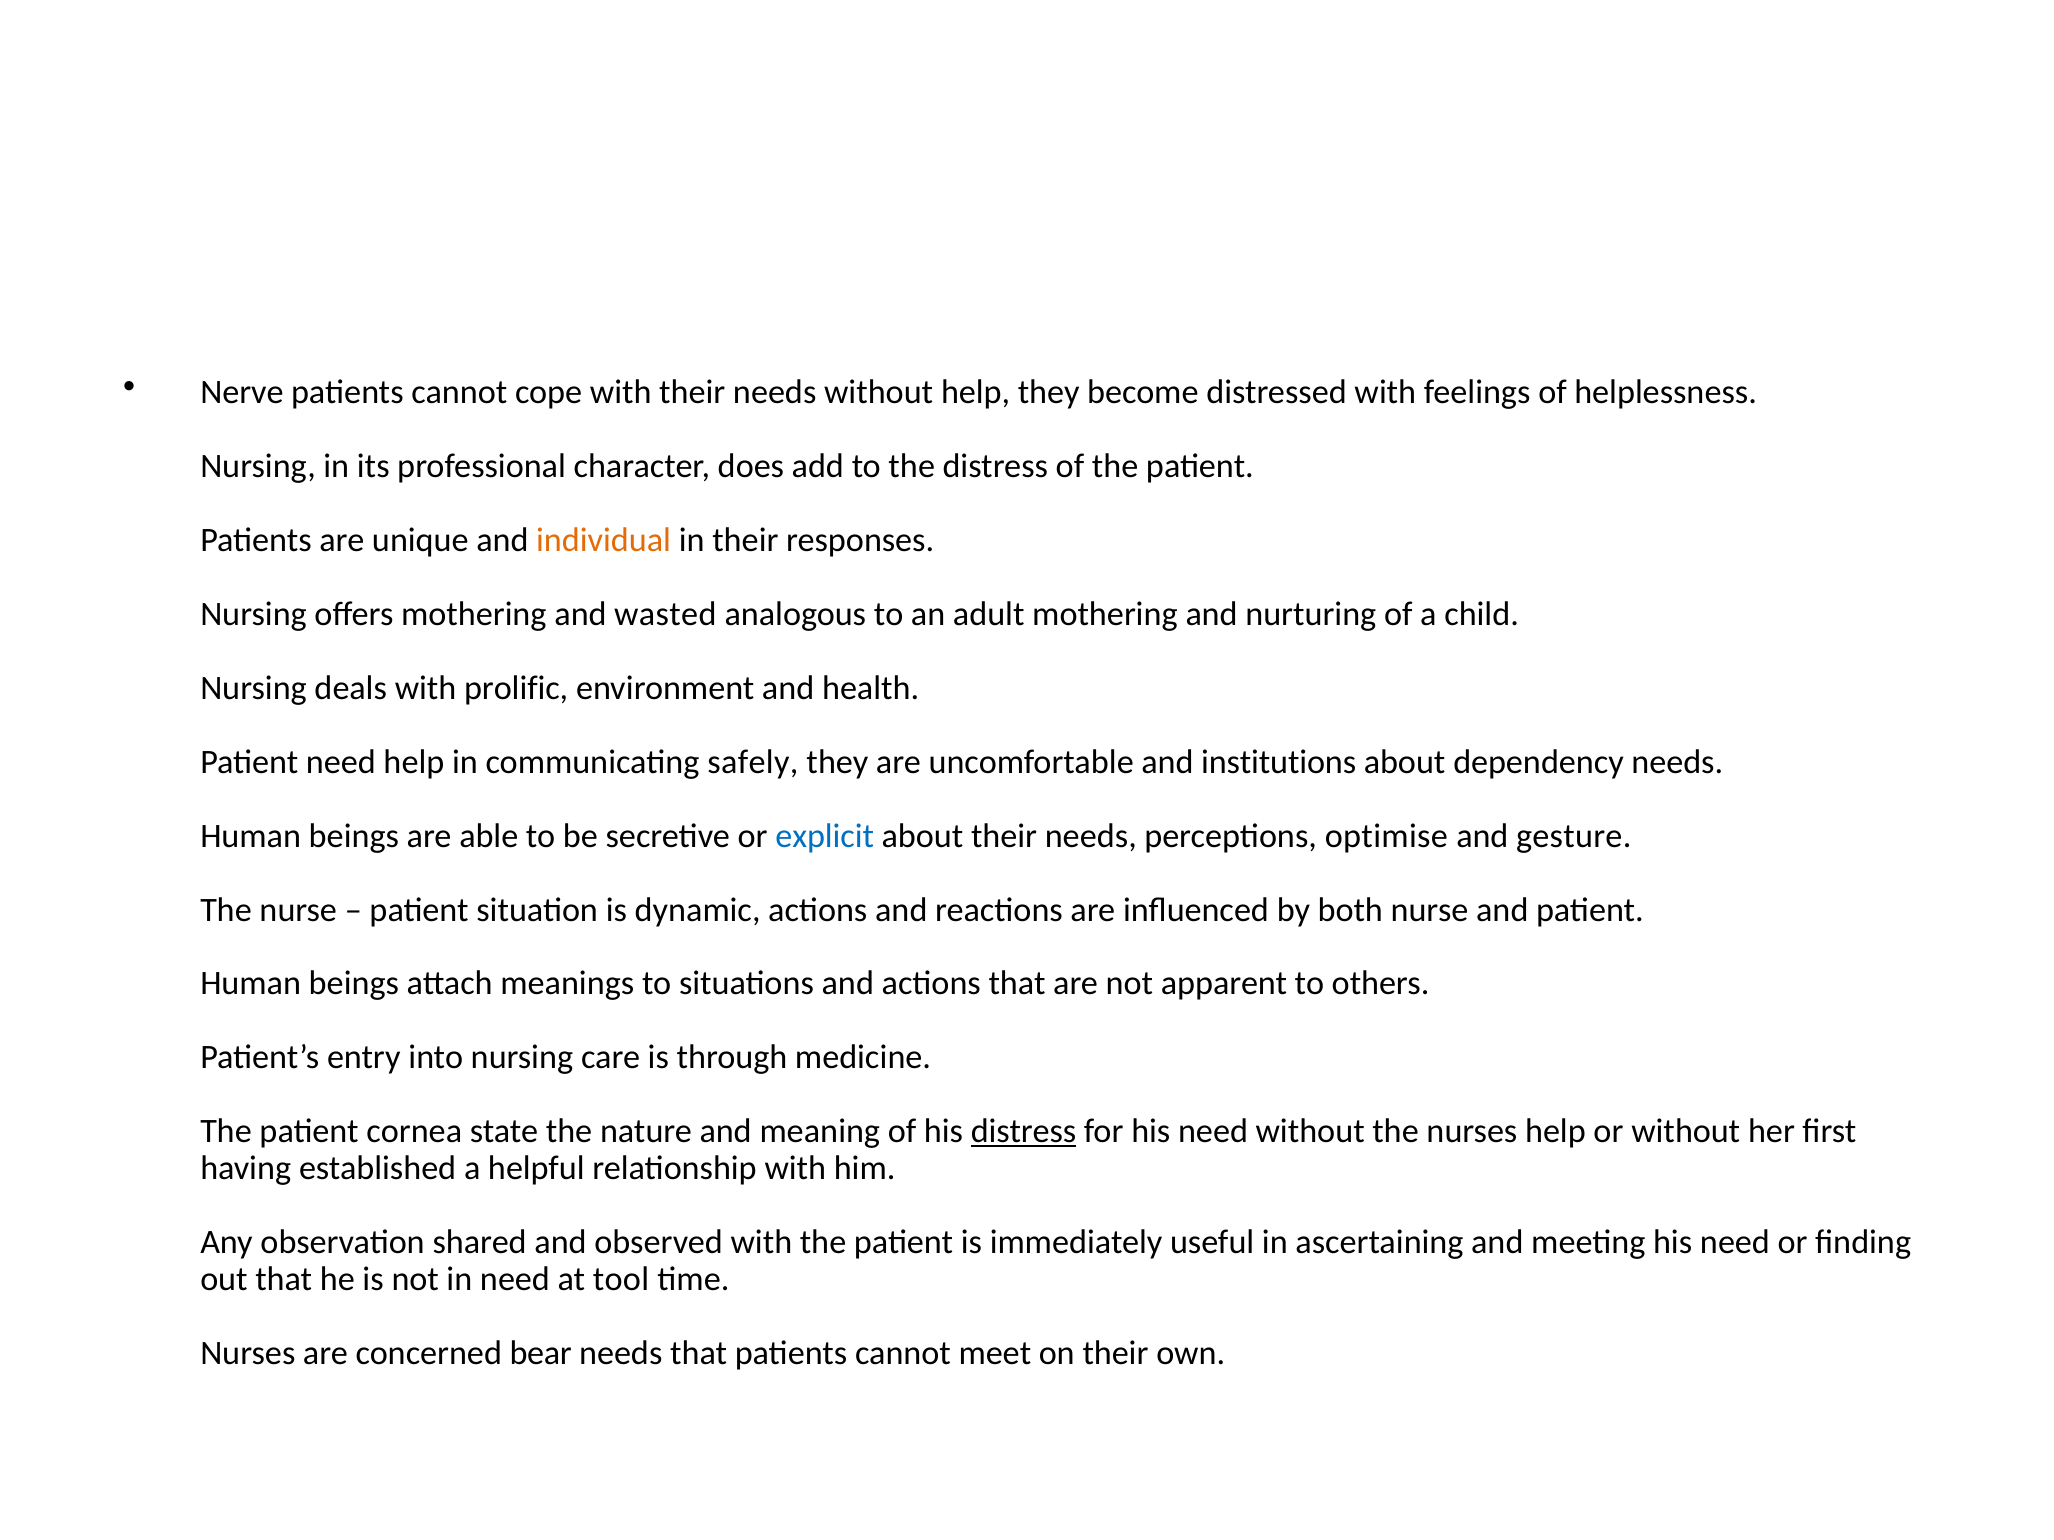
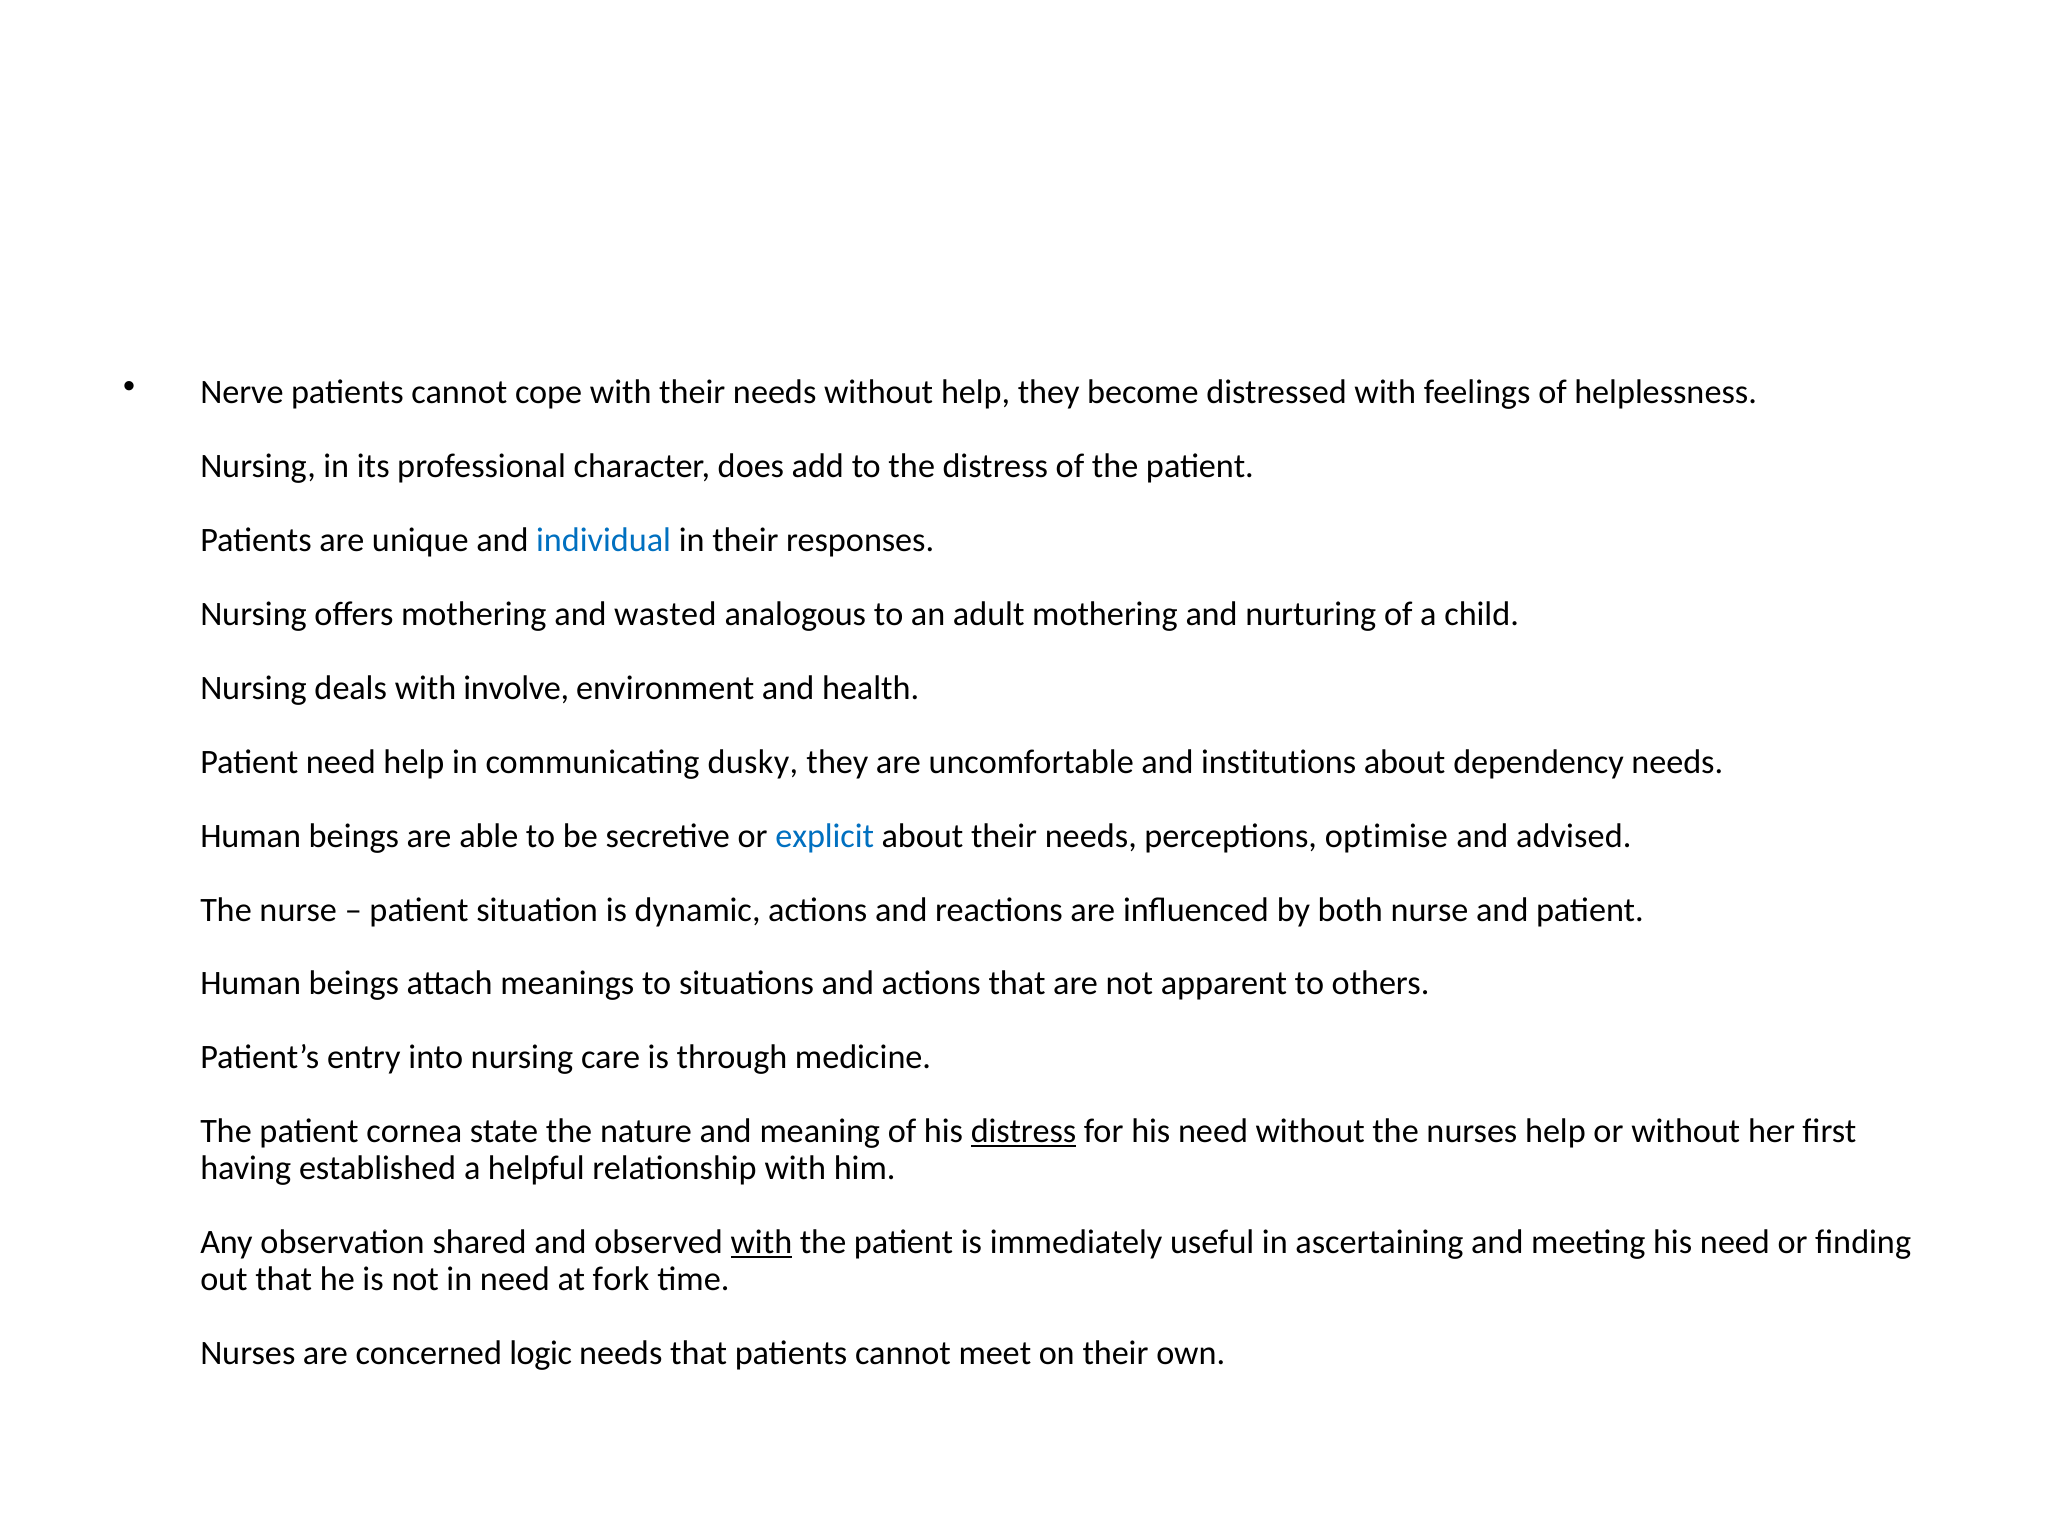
individual colour: orange -> blue
prolific: prolific -> involve
safely: safely -> dusky
gesture: gesture -> advised
with at (761, 1243) underline: none -> present
tool: tool -> fork
bear: bear -> logic
